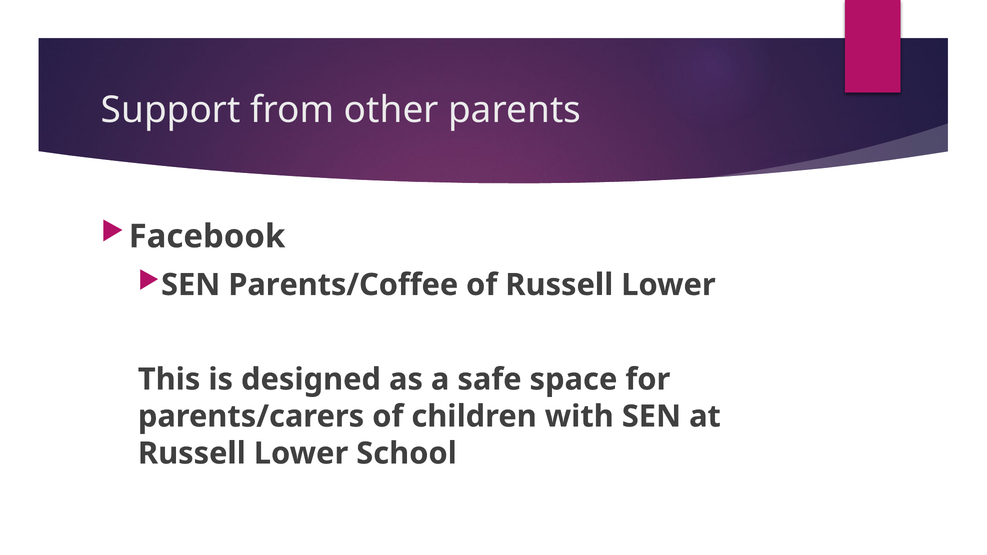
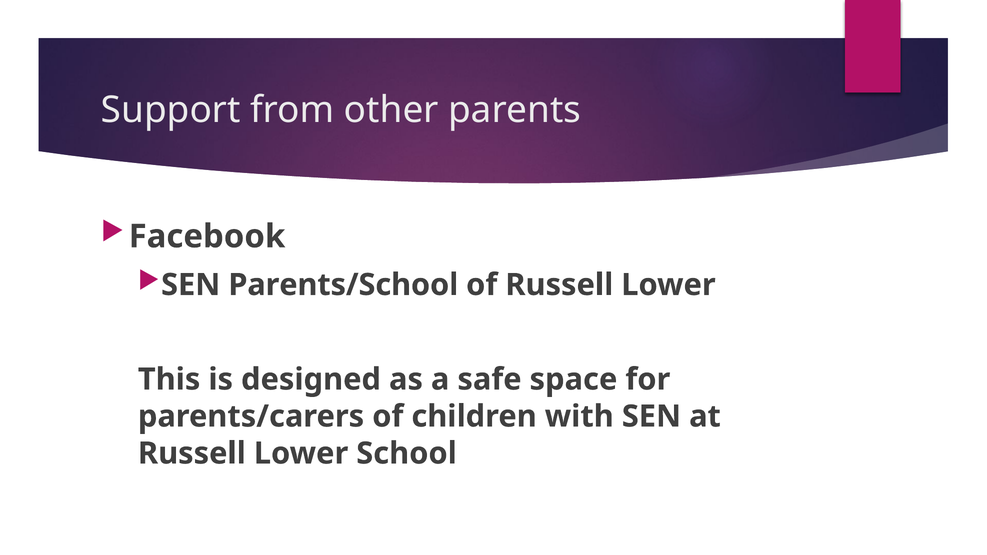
Parents/Coffee: Parents/Coffee -> Parents/School
